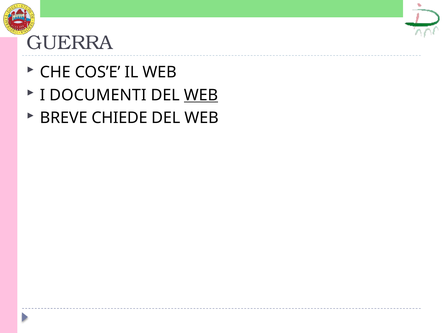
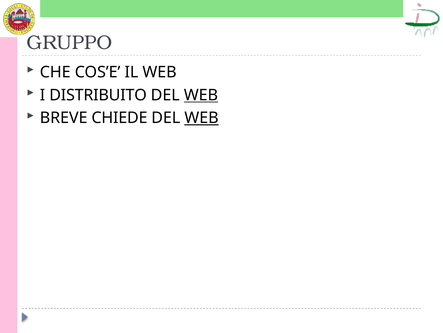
GUERRA: GUERRA -> GRUPPO
DOCUMENTI: DOCUMENTI -> DISTRIBUITO
WEB at (201, 118) underline: none -> present
